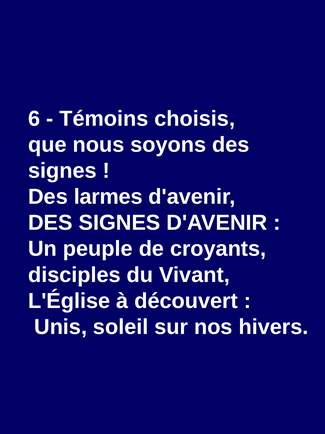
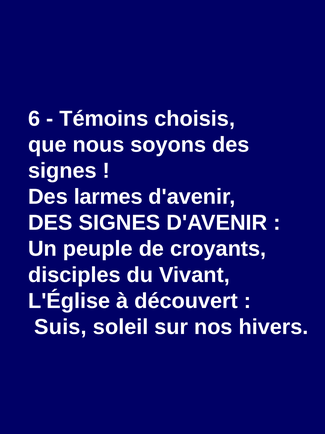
Unis: Unis -> Suis
